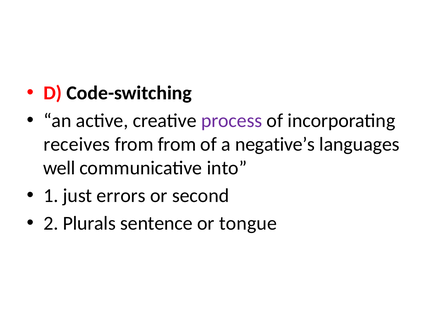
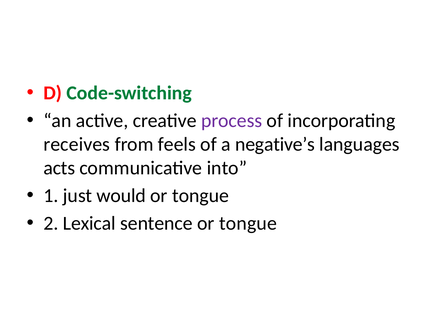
Code-switching colour: black -> green
from from: from -> feels
well: well -> acts
errors: errors -> would
second at (201, 196): second -> tongue
Plurals: Plurals -> Lexical
